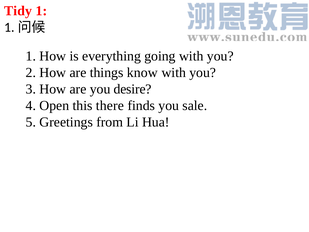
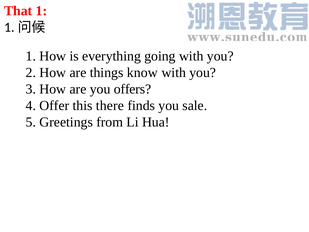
Tidy: Tidy -> That
desire: desire -> offers
Open: Open -> Offer
